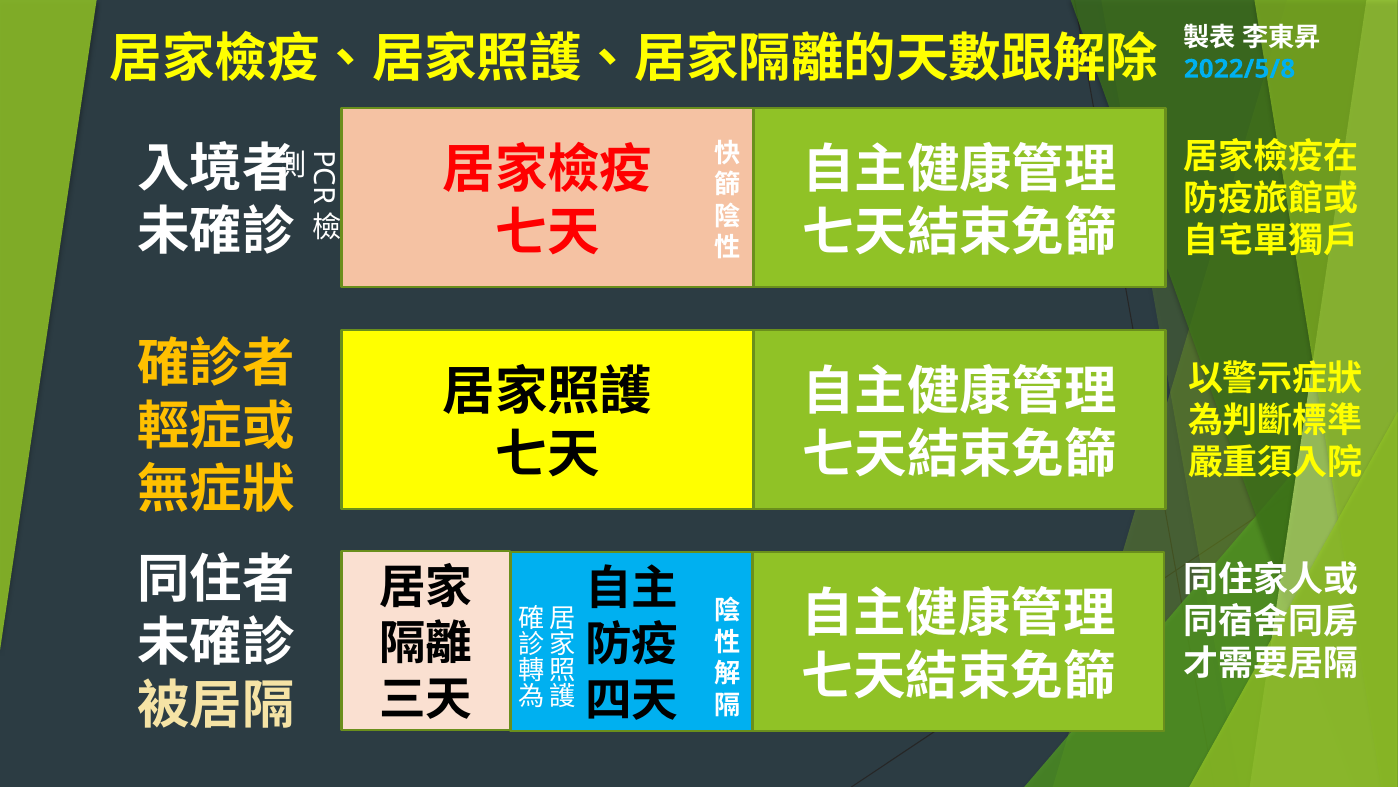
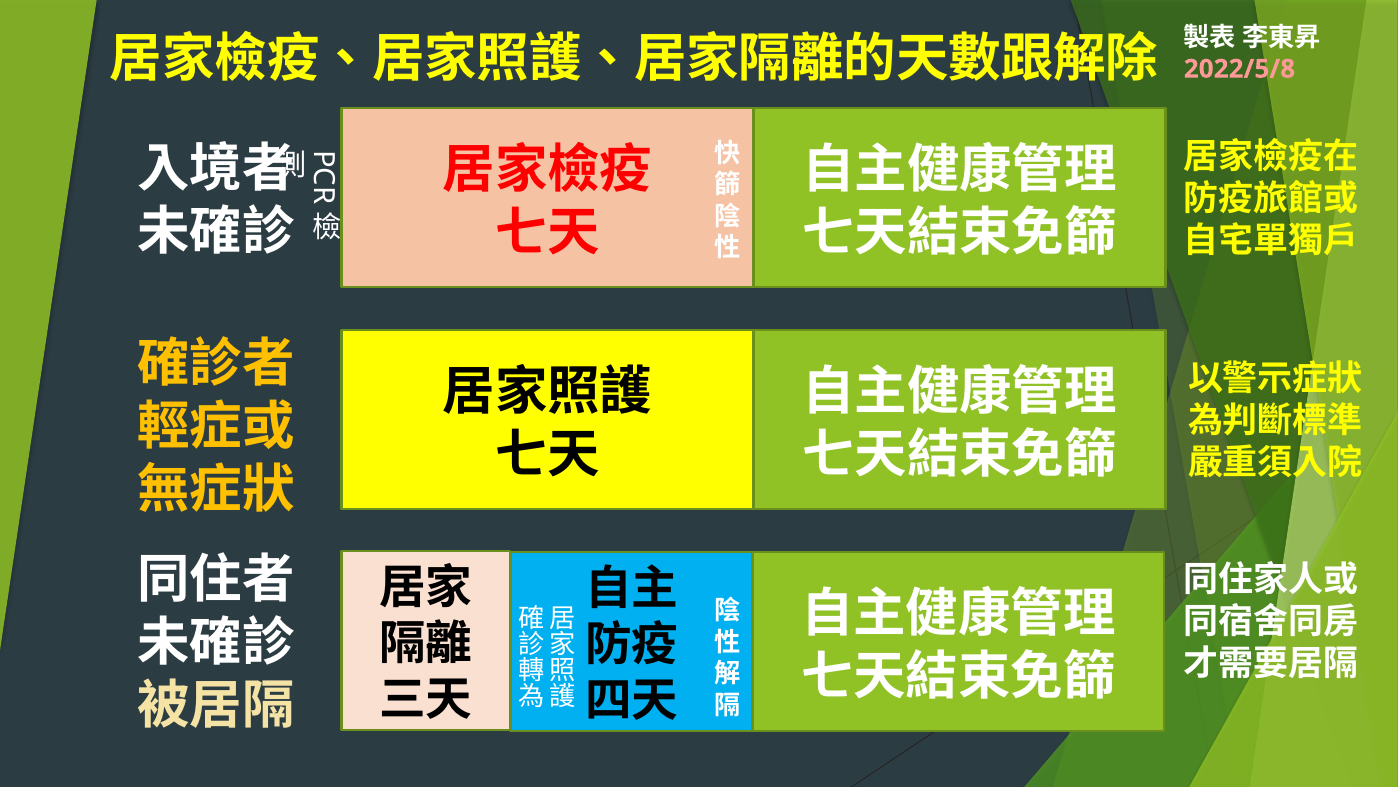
2022/5/8 colour: light blue -> pink
